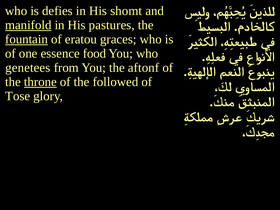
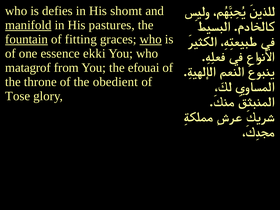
eratou: eratou -> fitting
who at (151, 39) underline: none -> present
food: food -> ekki
genetees: genetees -> matagrof
aftonf: aftonf -> efouai
throne underline: present -> none
followed: followed -> obedient
